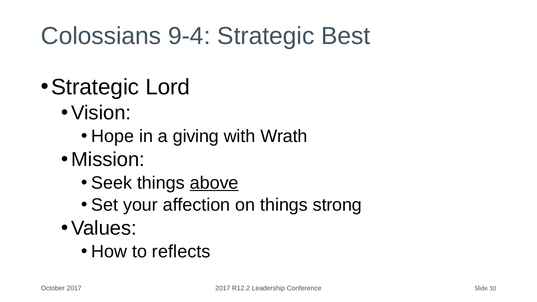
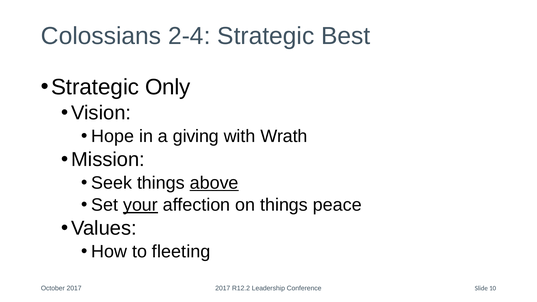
9-4: 9-4 -> 2-4
Lord: Lord -> Only
your underline: none -> present
strong: strong -> peace
reflects: reflects -> fleeting
